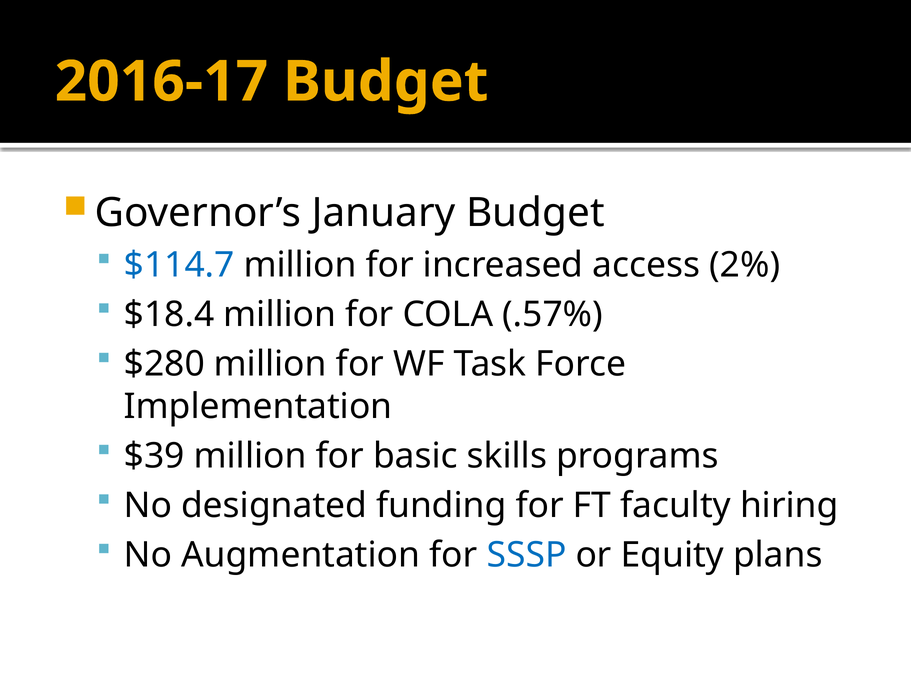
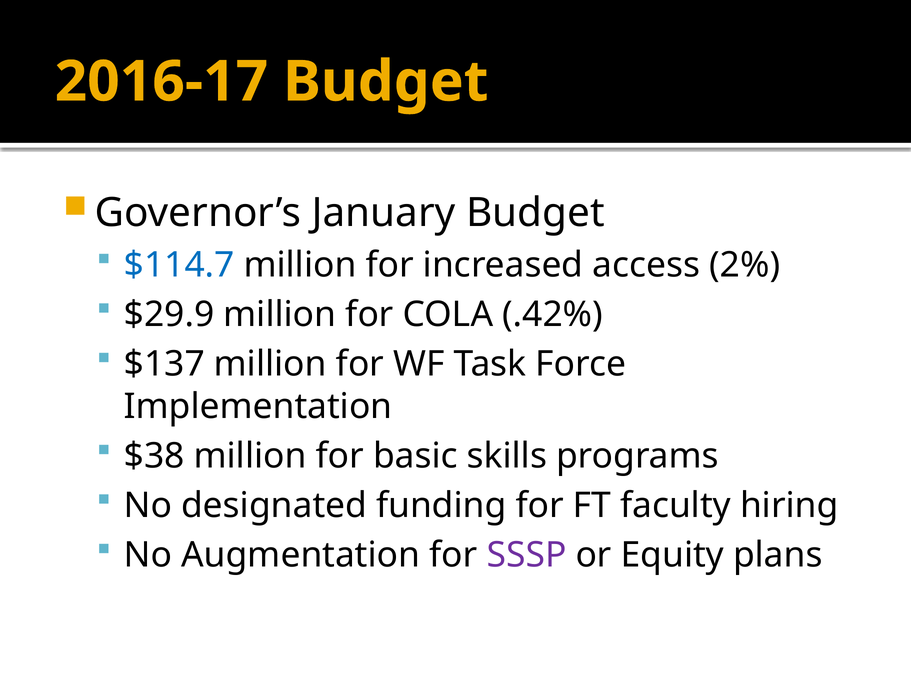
$18.4: $18.4 -> $29.9
.57%: .57% -> .42%
$280: $280 -> $137
$39: $39 -> $38
SSSP colour: blue -> purple
